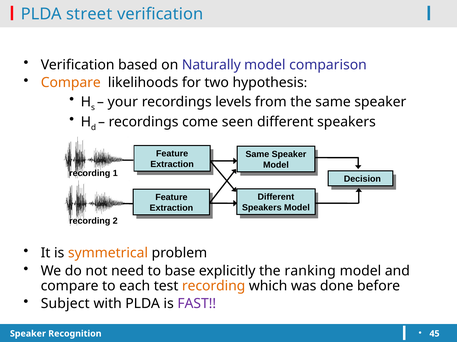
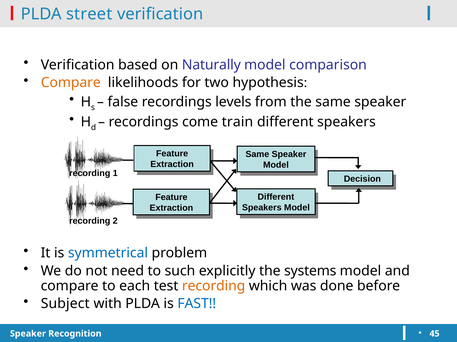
your: your -> false
seen: seen -> train
symmetrical colour: orange -> blue
base: base -> such
ranking: ranking -> systems
FAST colour: purple -> blue
